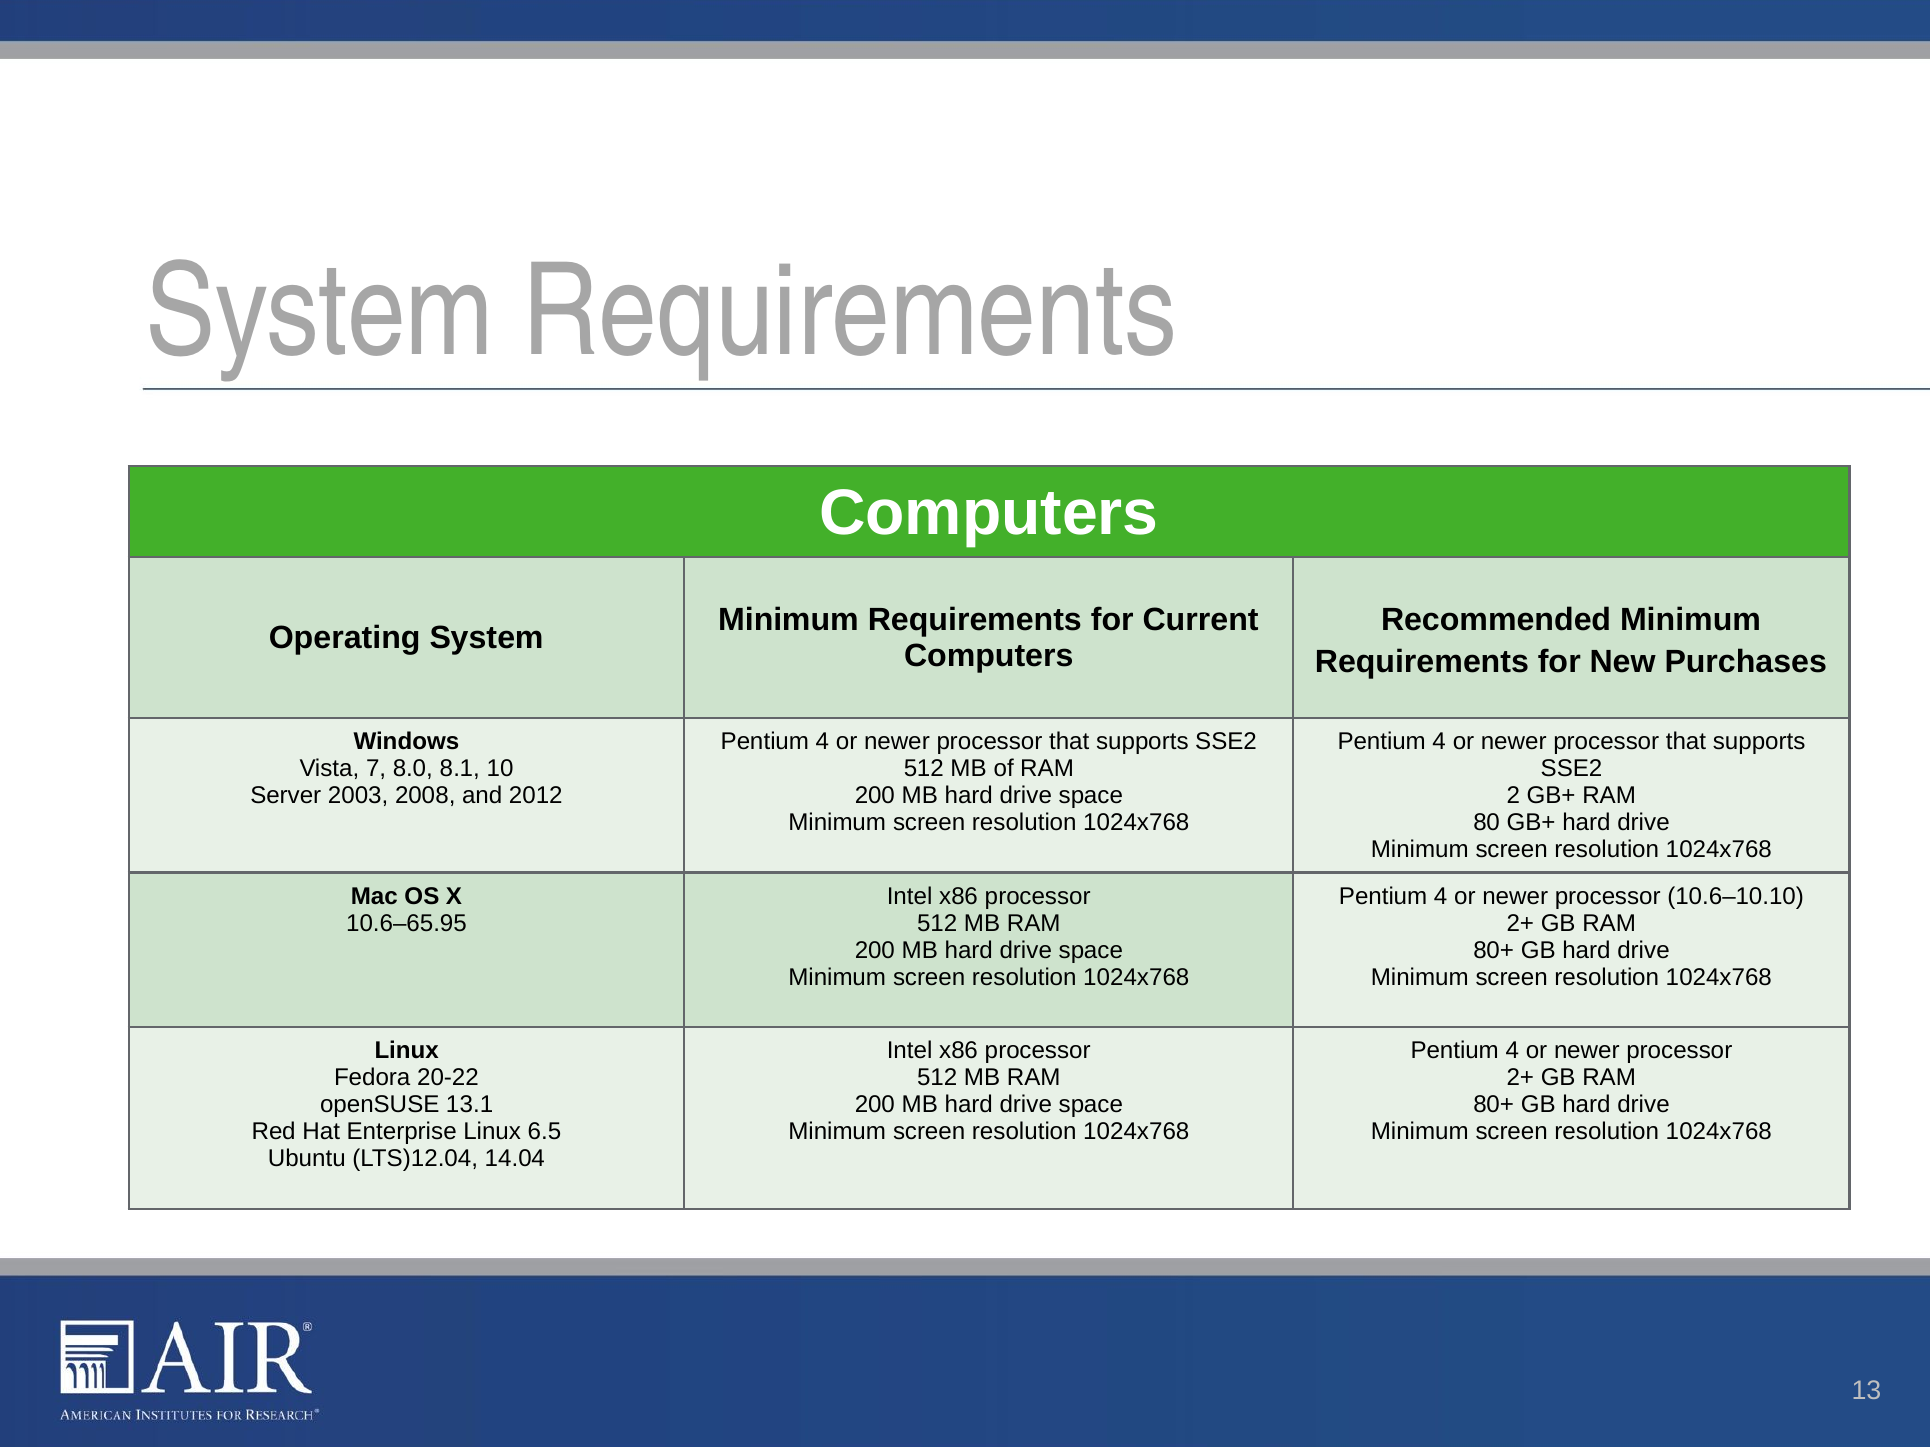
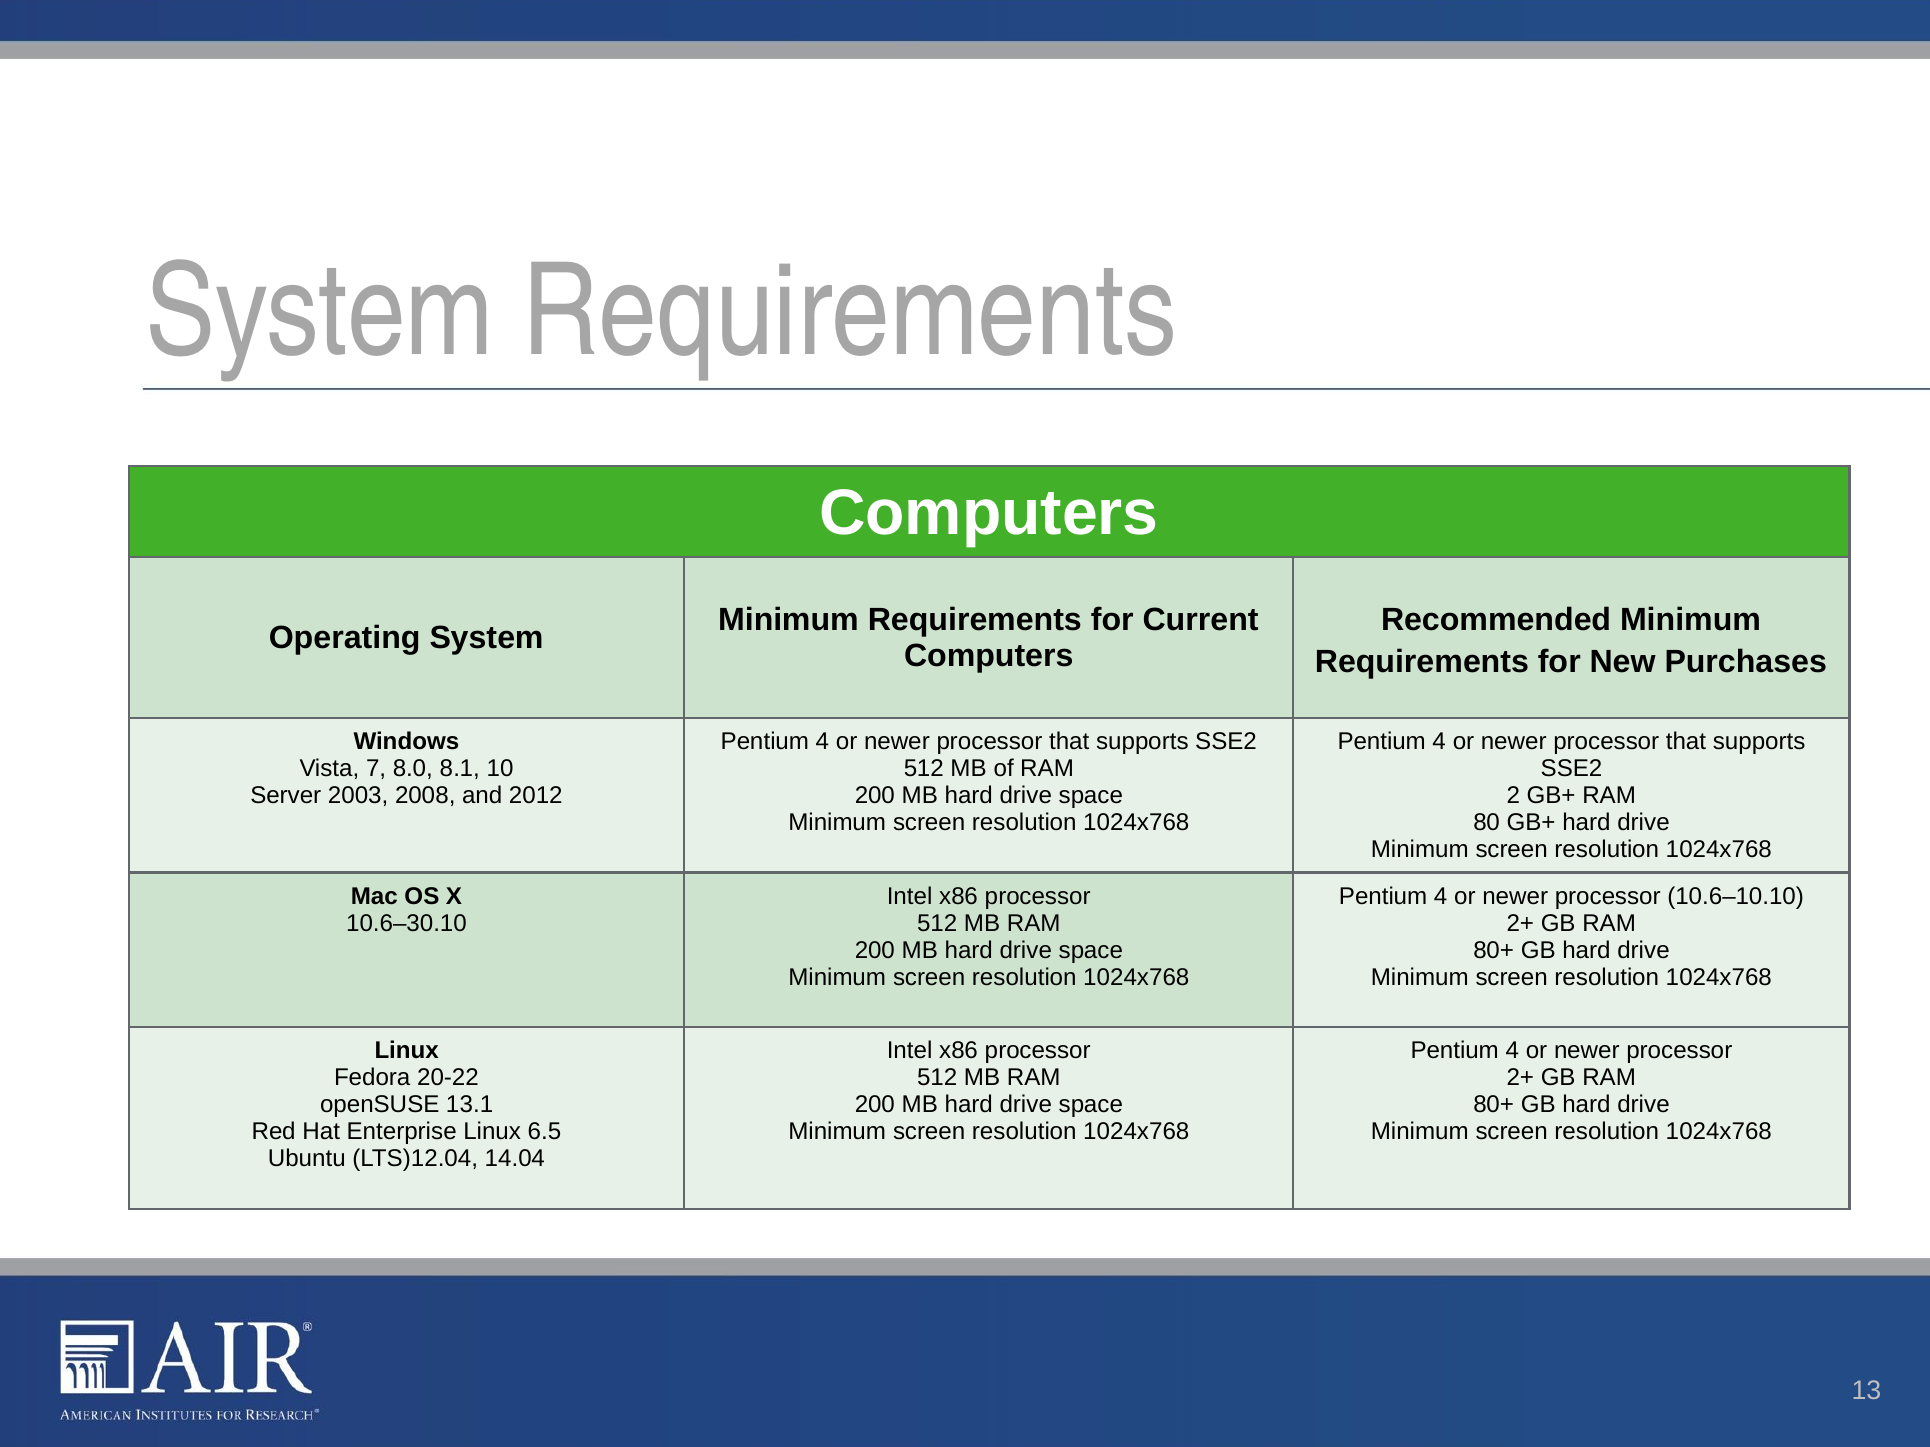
10.6–65.95: 10.6–65.95 -> 10.6–30.10
